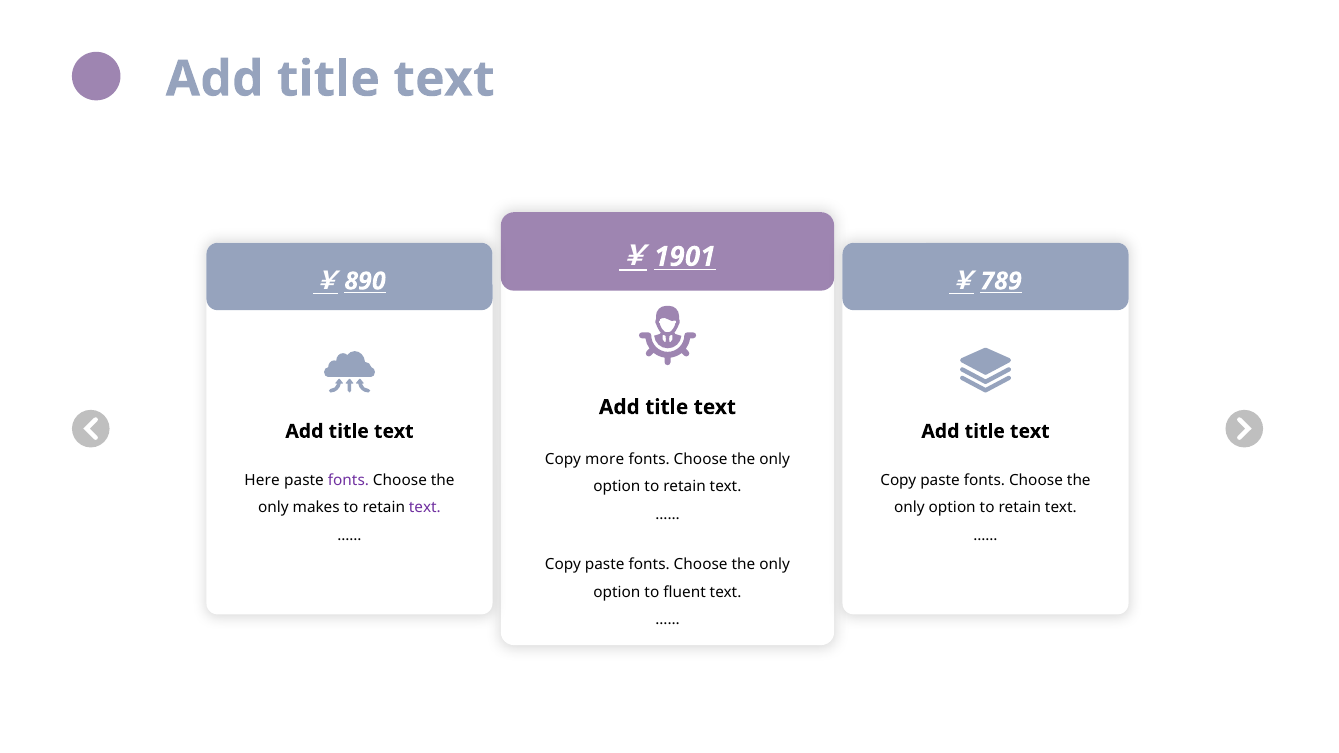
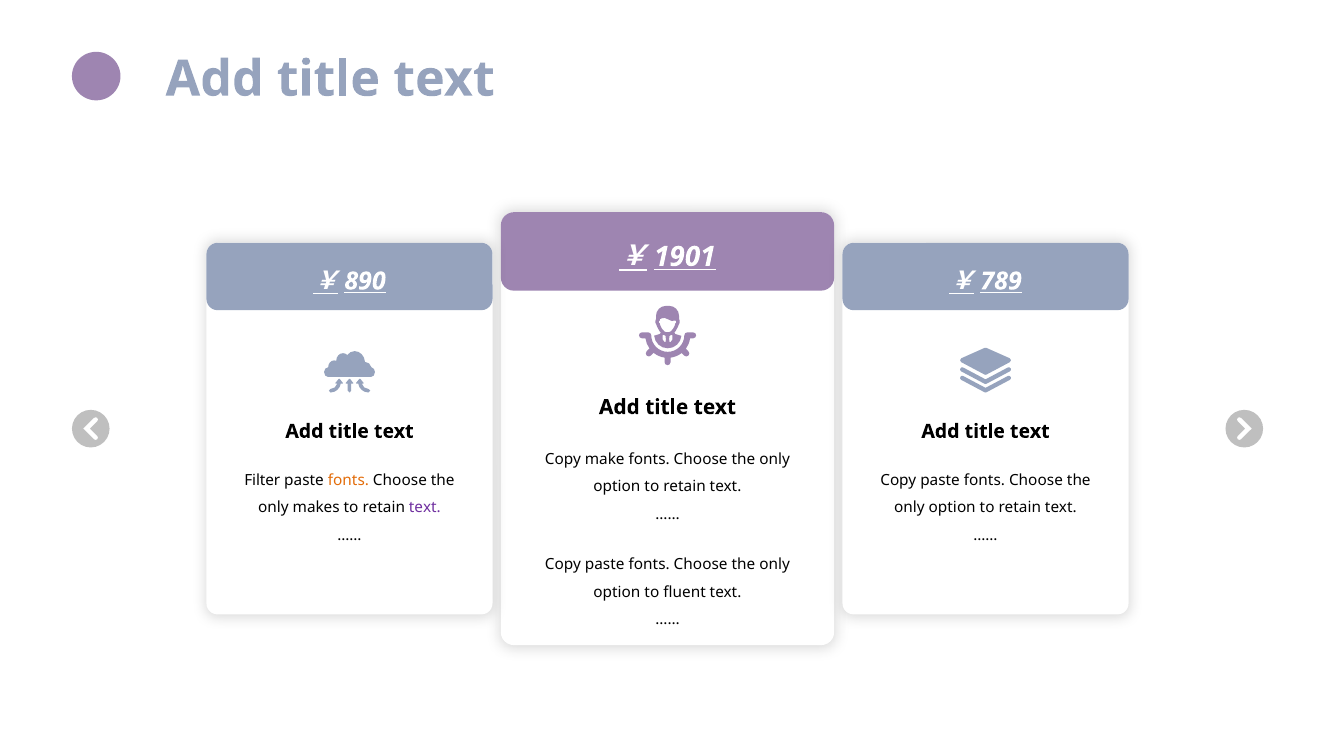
more: more -> make
Here: Here -> Filter
fonts at (348, 480) colour: purple -> orange
